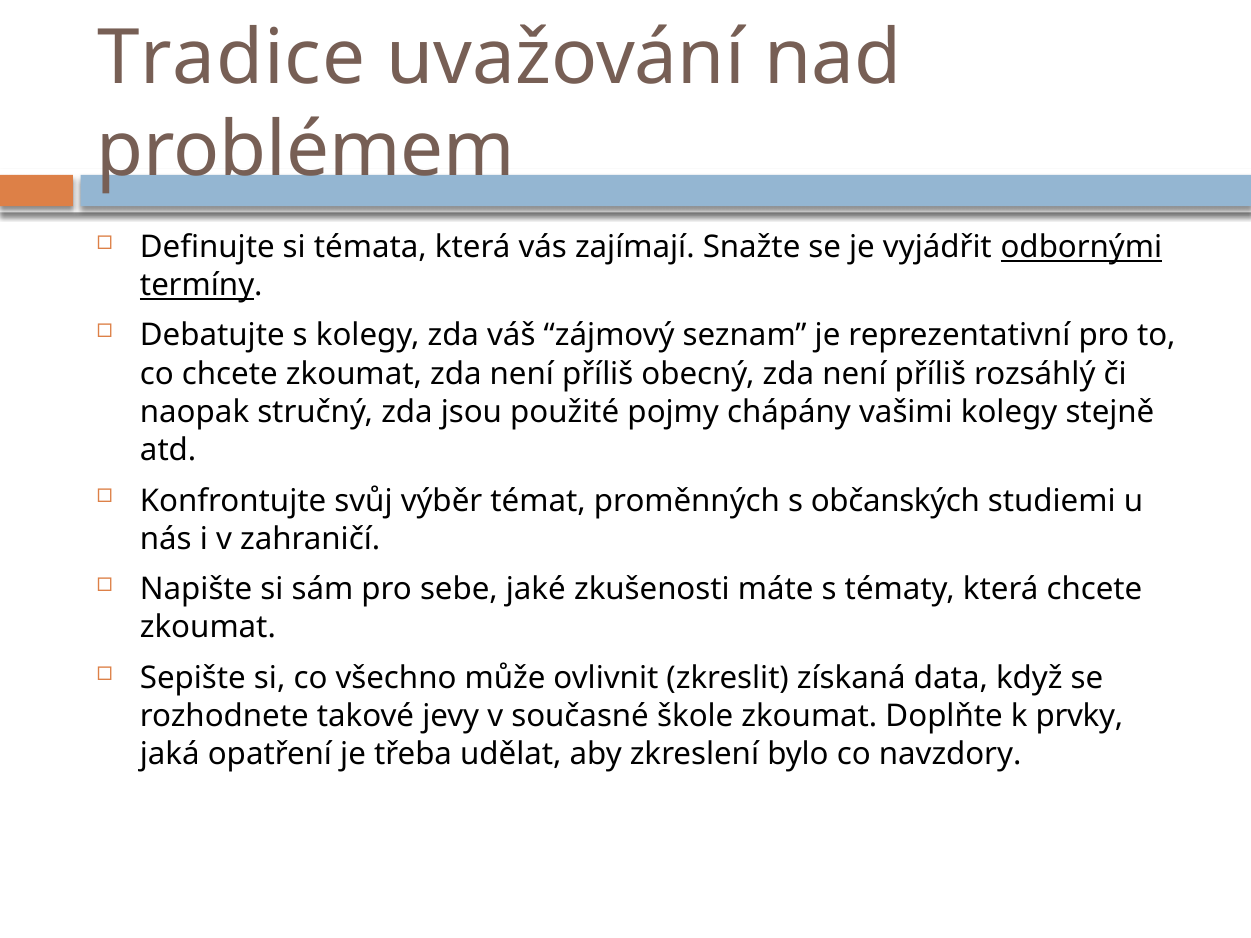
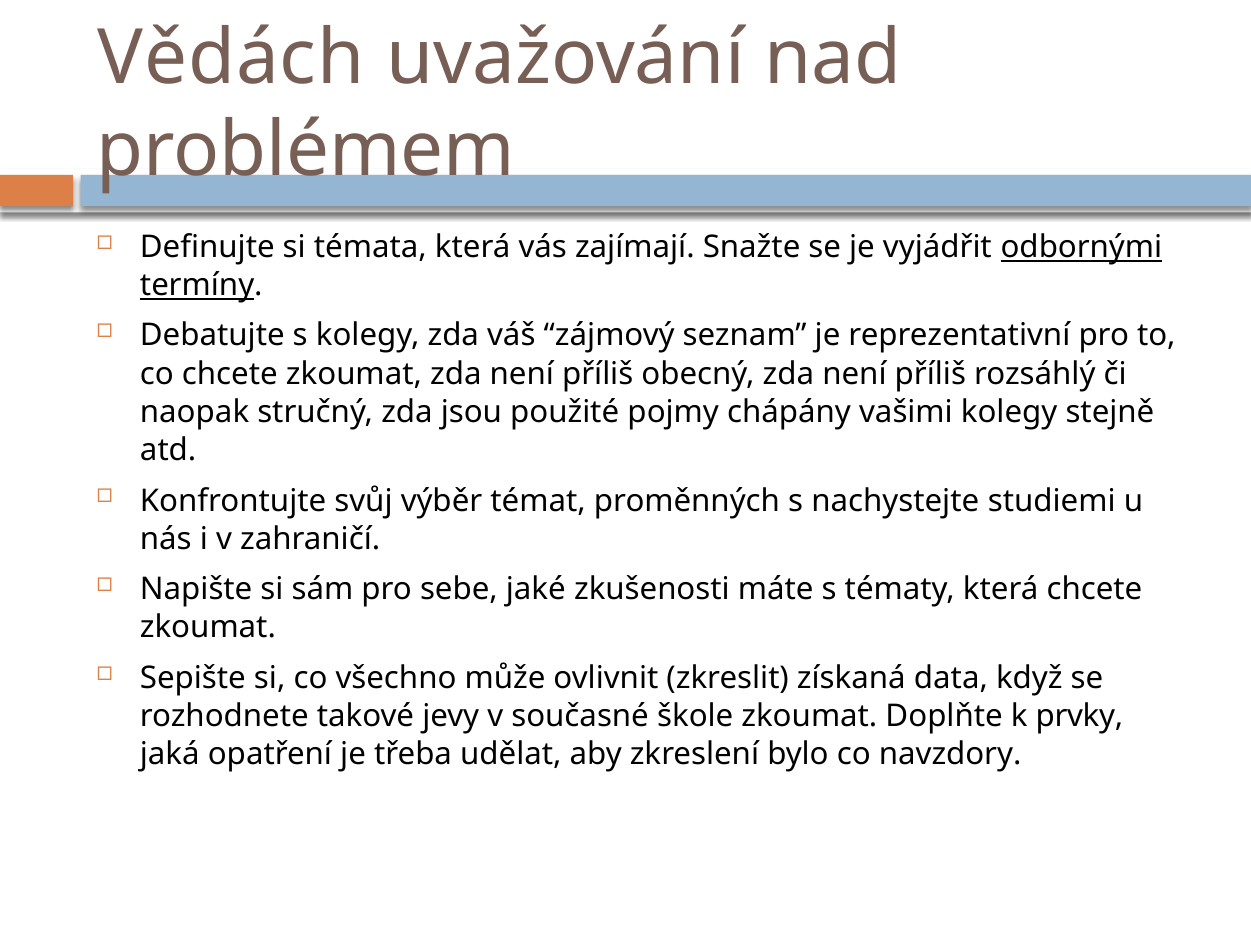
Tradice: Tradice -> Vědách
občanských: občanských -> nachystejte
